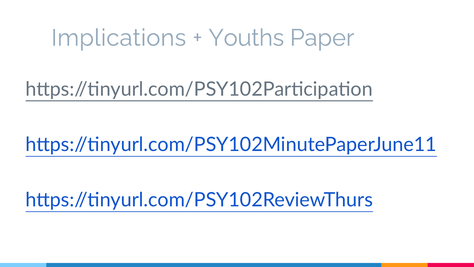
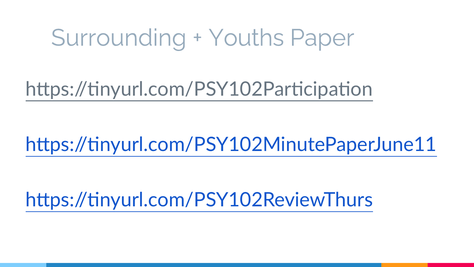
Implications: Implications -> Surrounding
